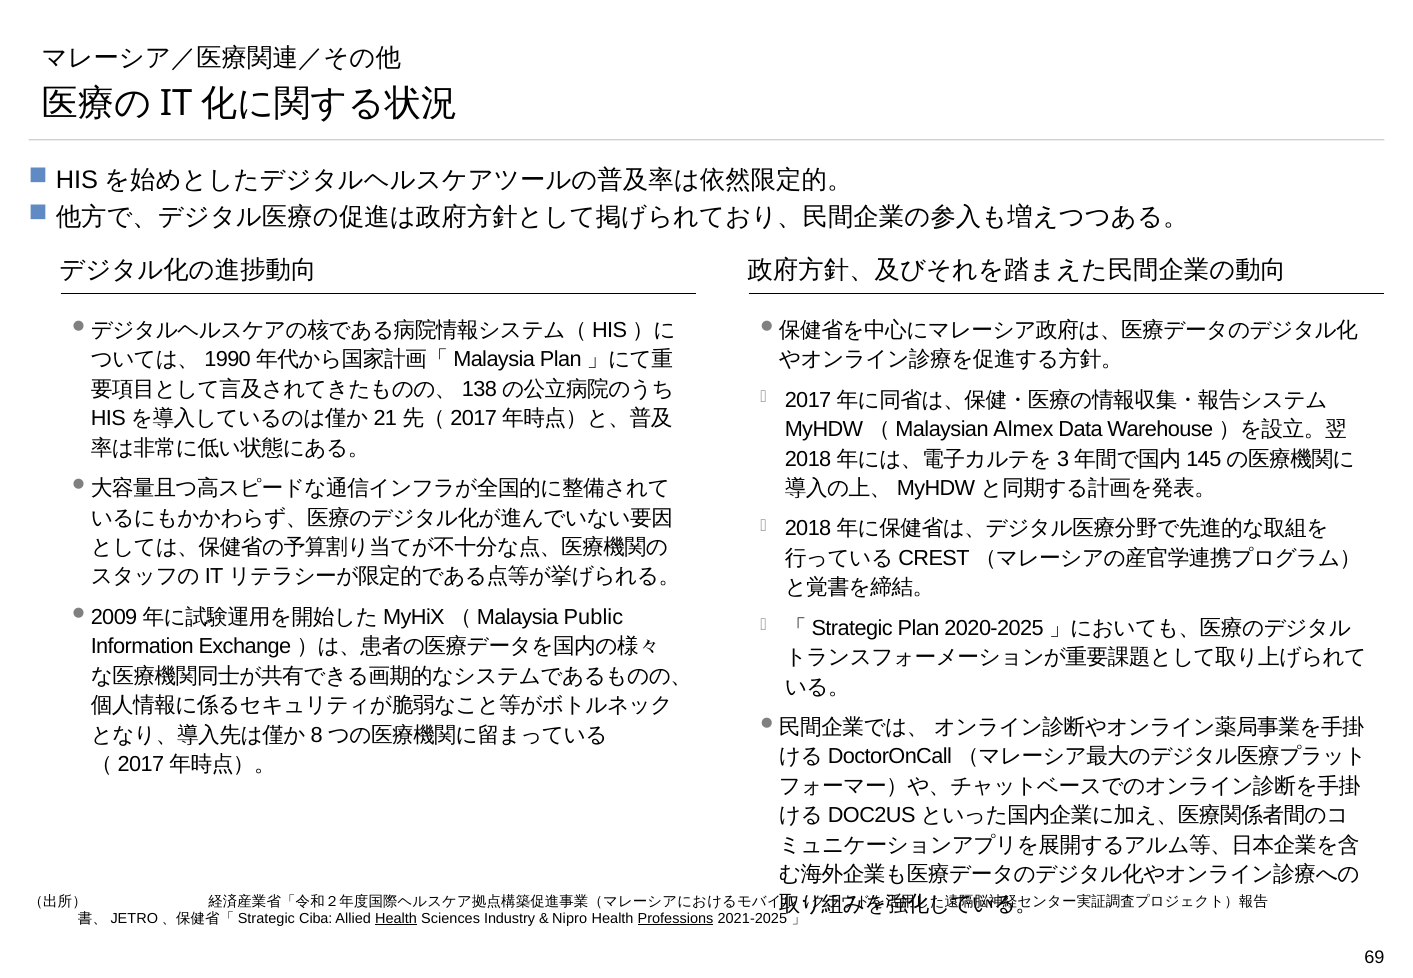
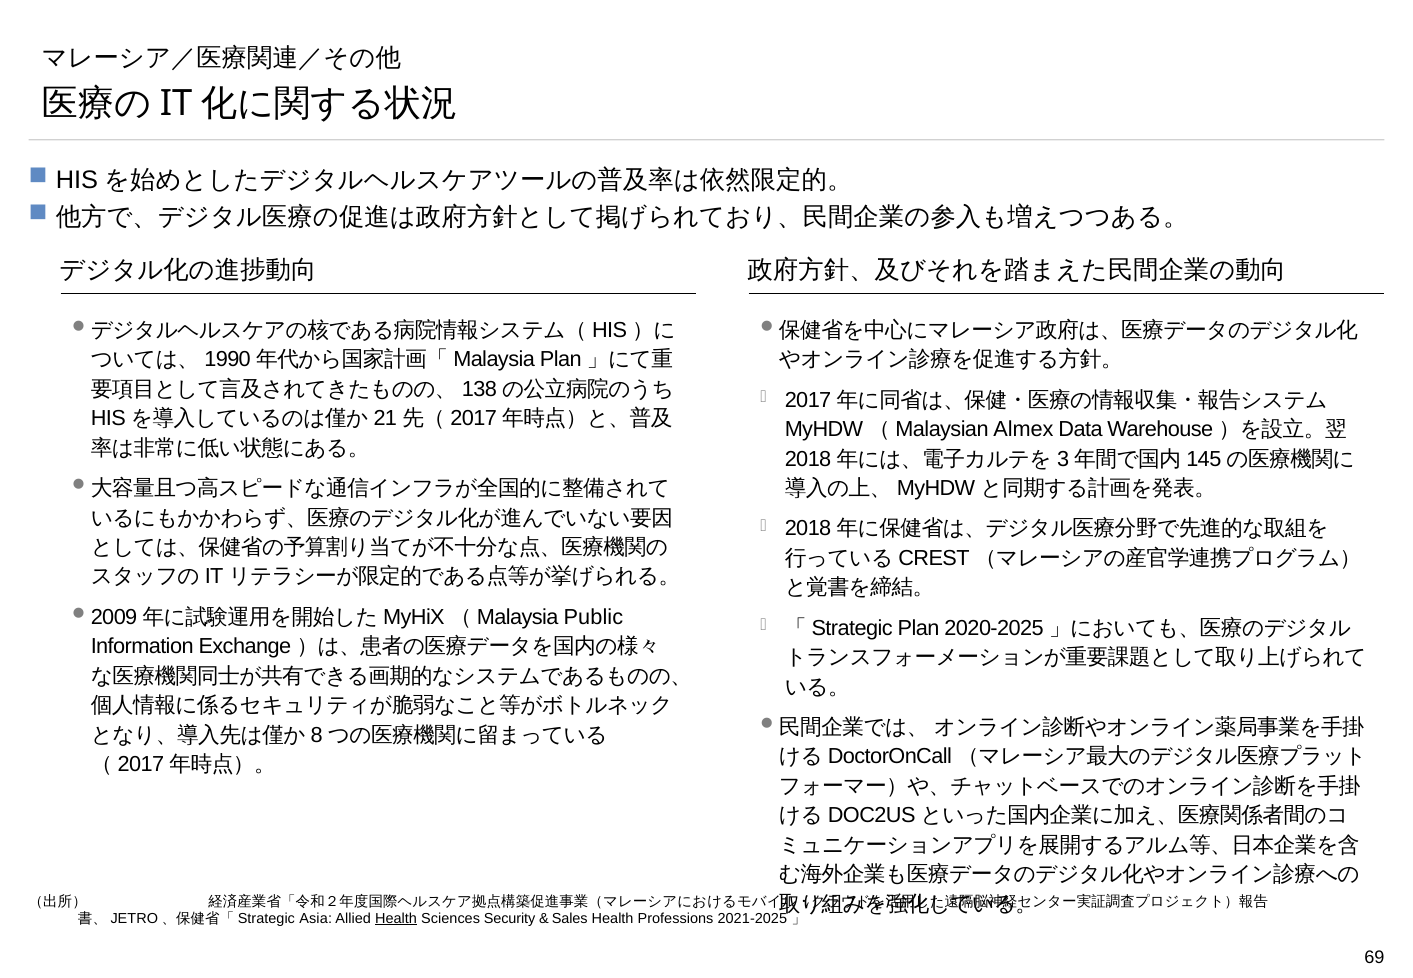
Ciba: Ciba -> Asia
Industry: Industry -> Security
Nipro: Nipro -> Sales
Professions underline: present -> none
